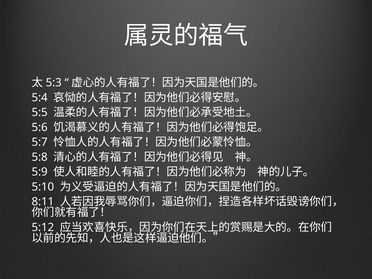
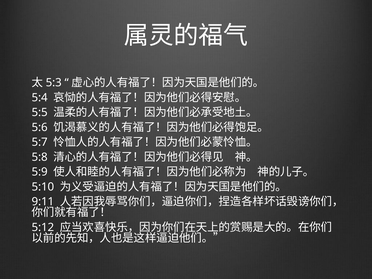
8:11: 8:11 -> 9:11
